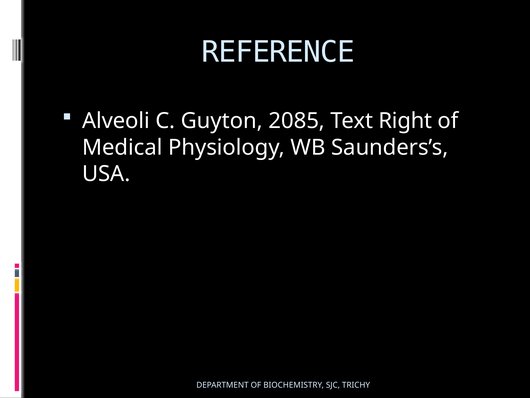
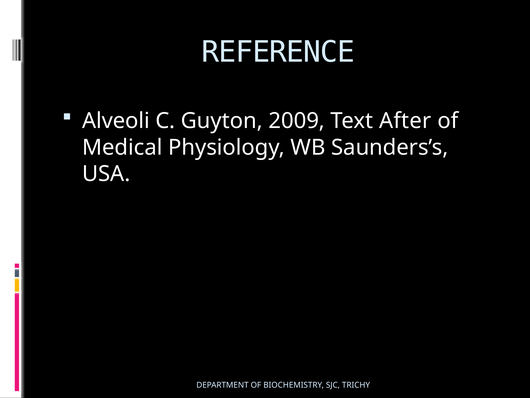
2085: 2085 -> 2009
Right: Right -> After
